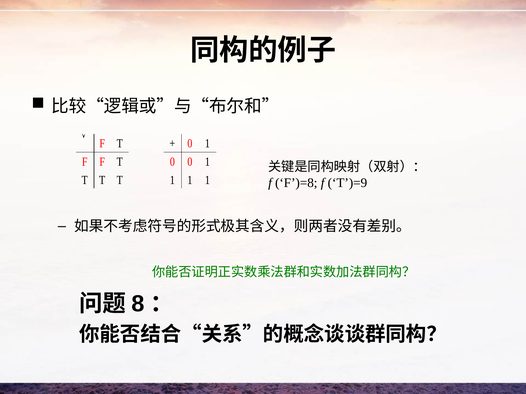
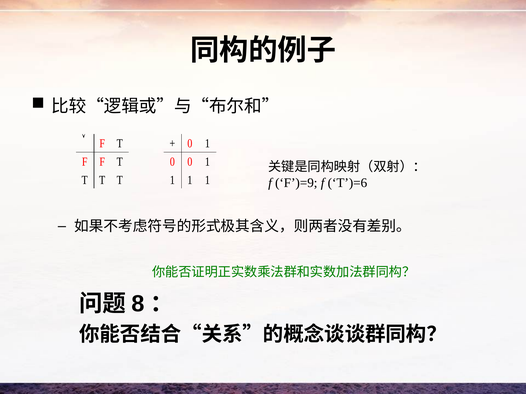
F’)=8: F’)=8 -> F’)=9
T’)=9: T’)=9 -> T’)=6
